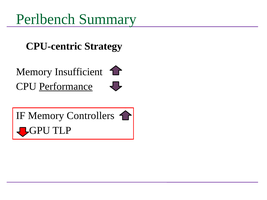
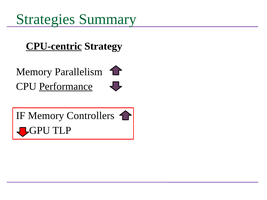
Perlbench: Perlbench -> Strategies
CPU-centric underline: none -> present
Insufficient: Insufficient -> Parallelism
